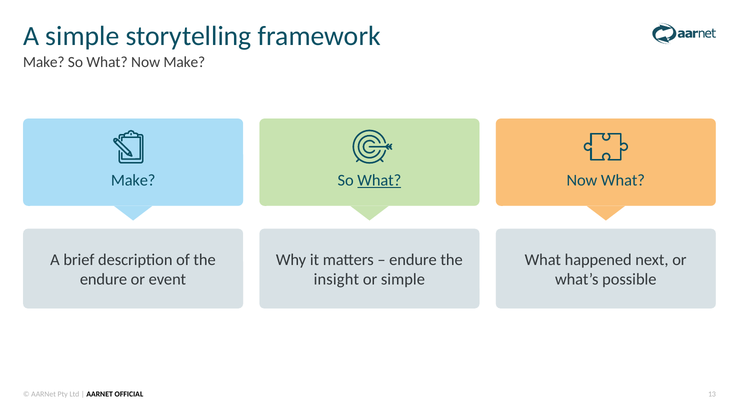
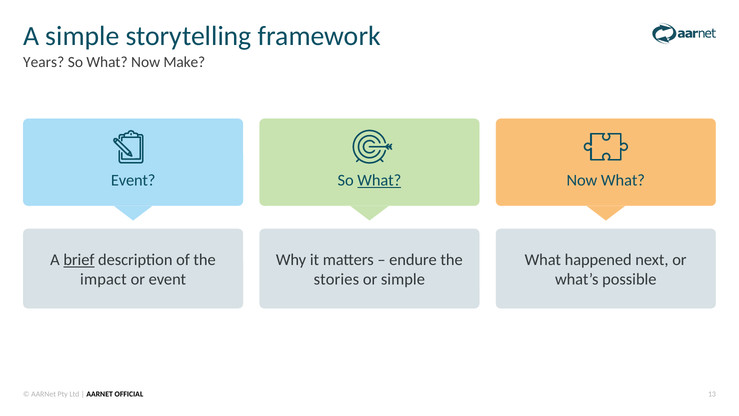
Make at (44, 62): Make -> Years
Make at (133, 180): Make -> Event
brief underline: none -> present
endure at (104, 279): endure -> impact
insight: insight -> stories
